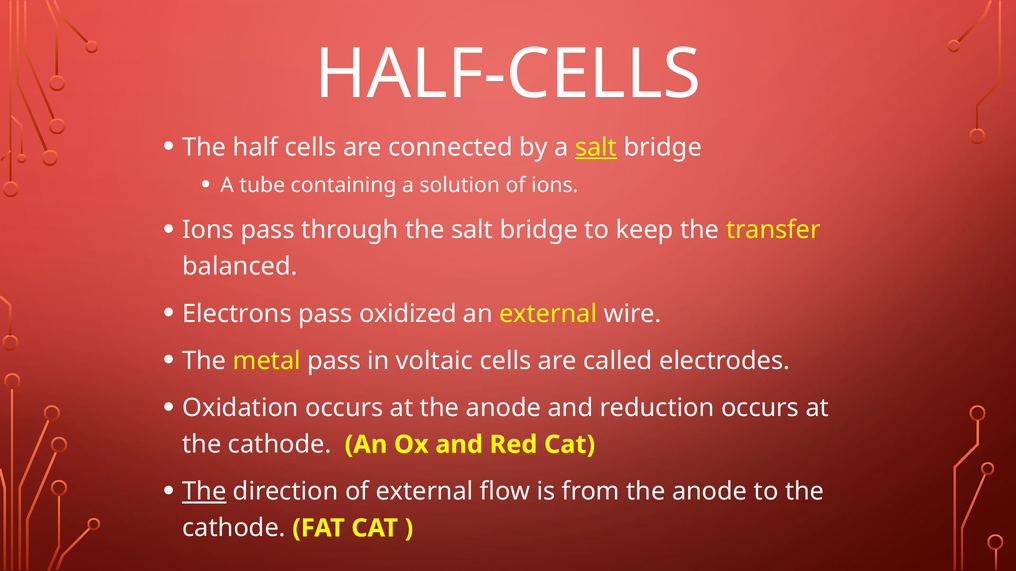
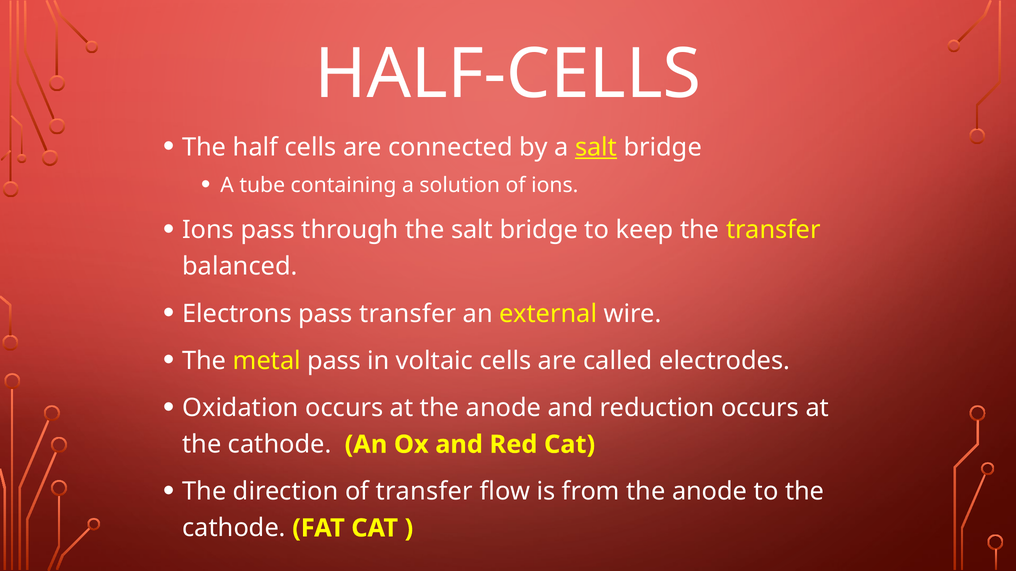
pass oxidized: oxidized -> transfer
The at (204, 492) underline: present -> none
of external: external -> transfer
